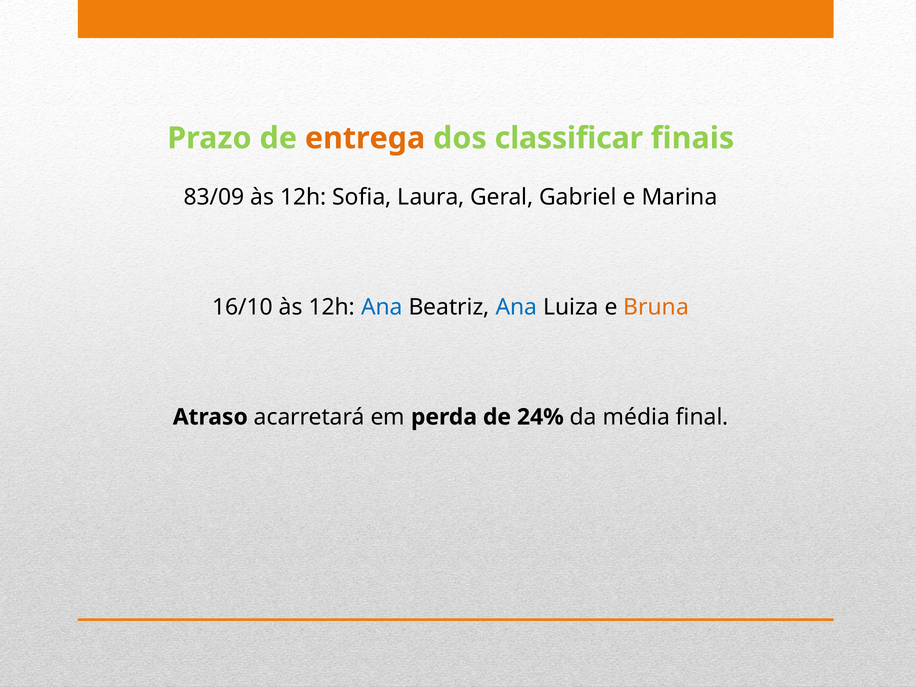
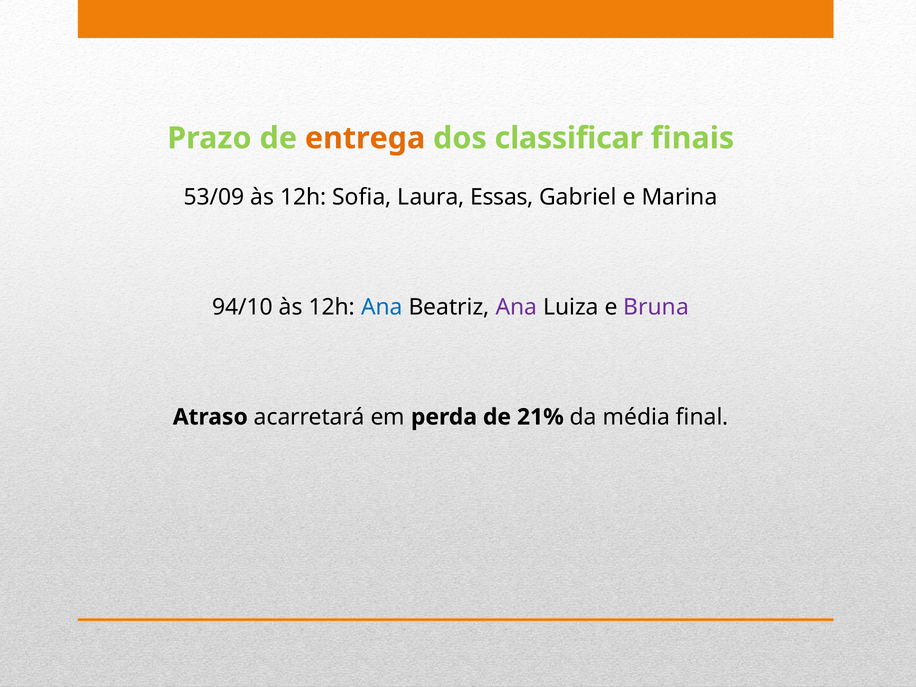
83/09: 83/09 -> 53/09
Geral: Geral -> Essas
16/10: 16/10 -> 94/10
Ana at (516, 307) colour: blue -> purple
Bruna colour: orange -> purple
24%: 24% -> 21%
